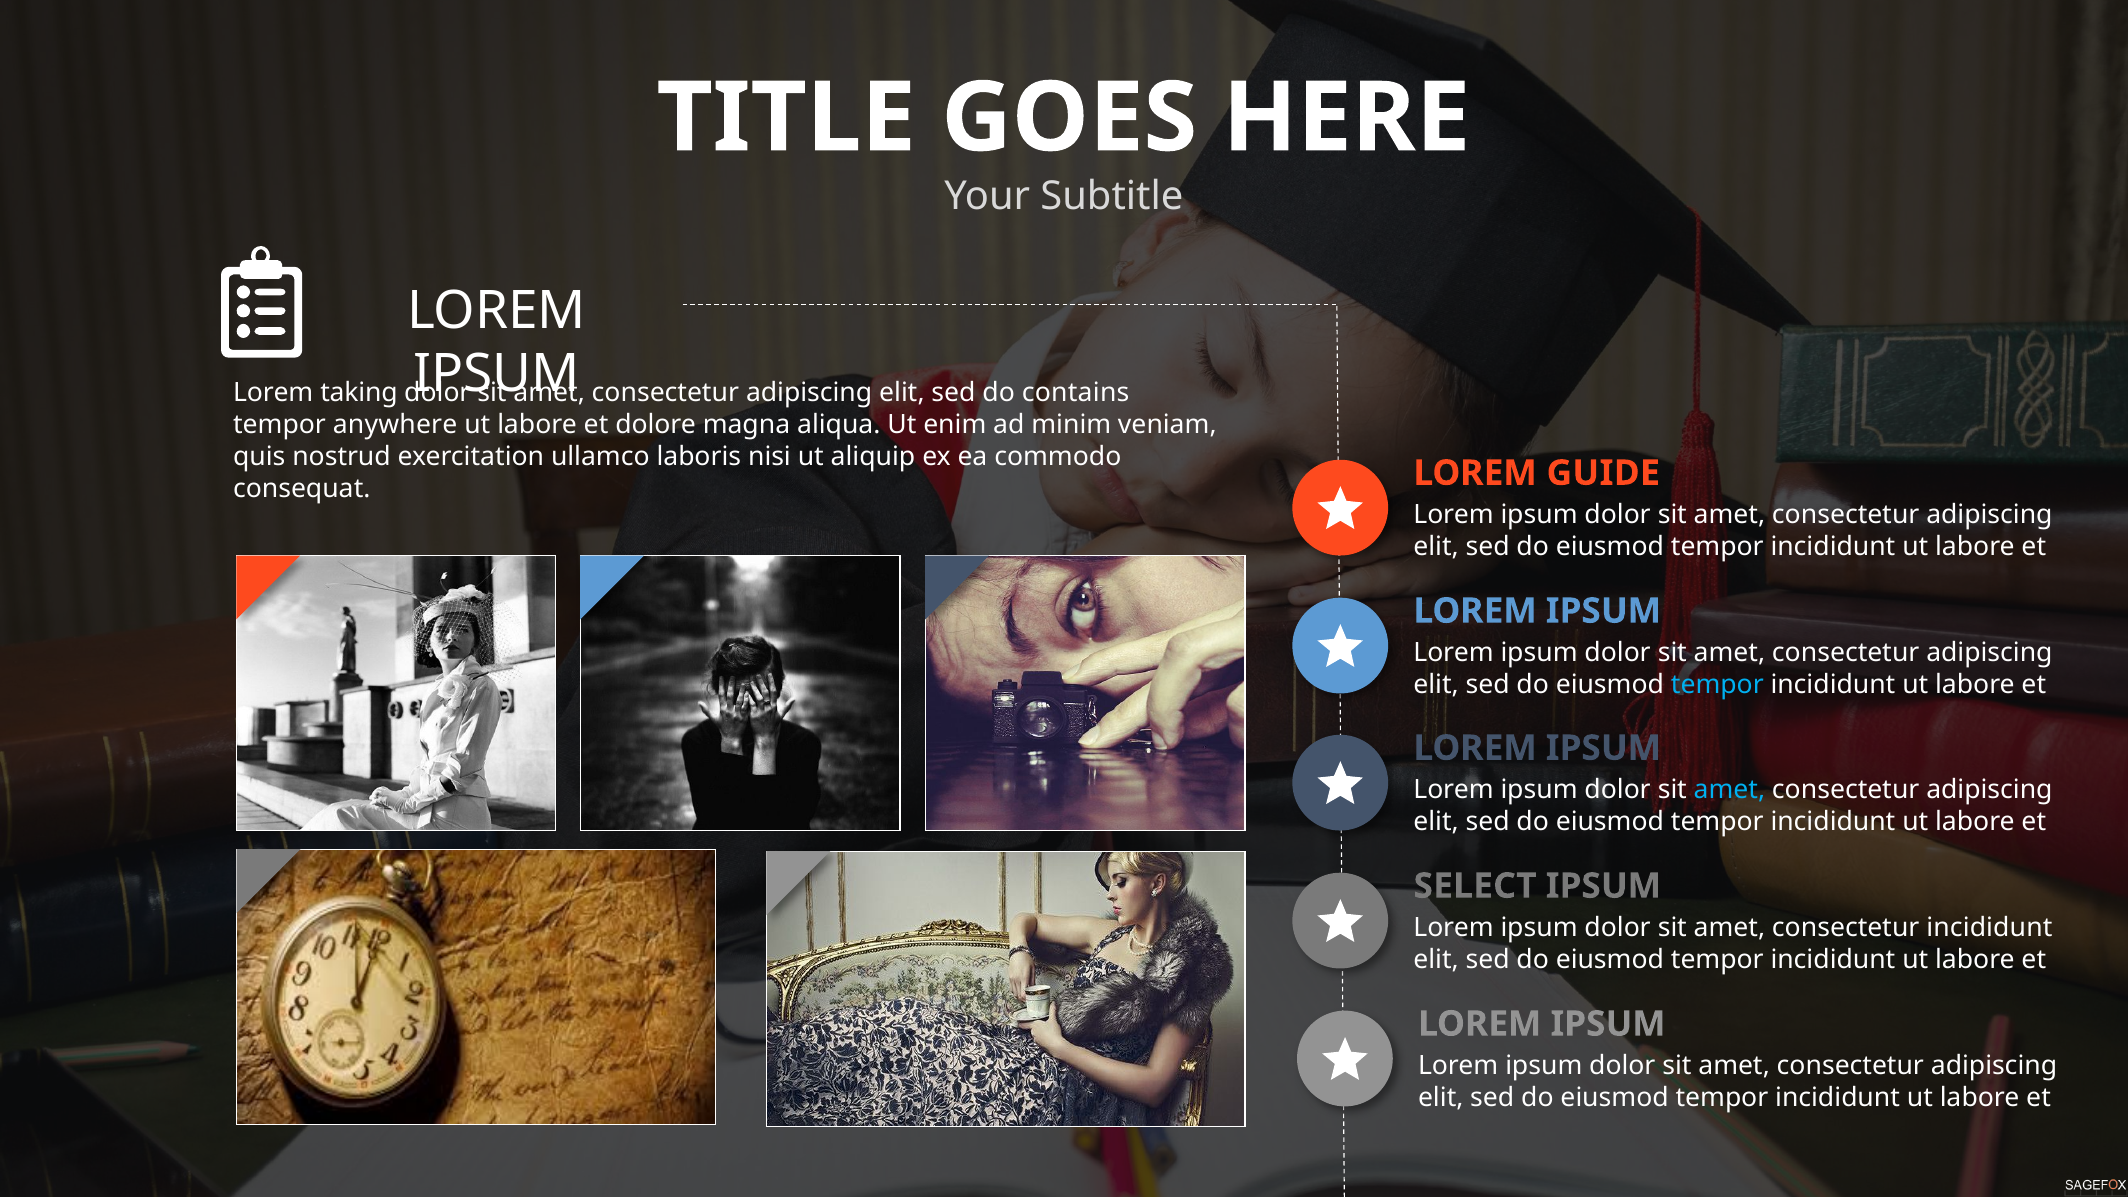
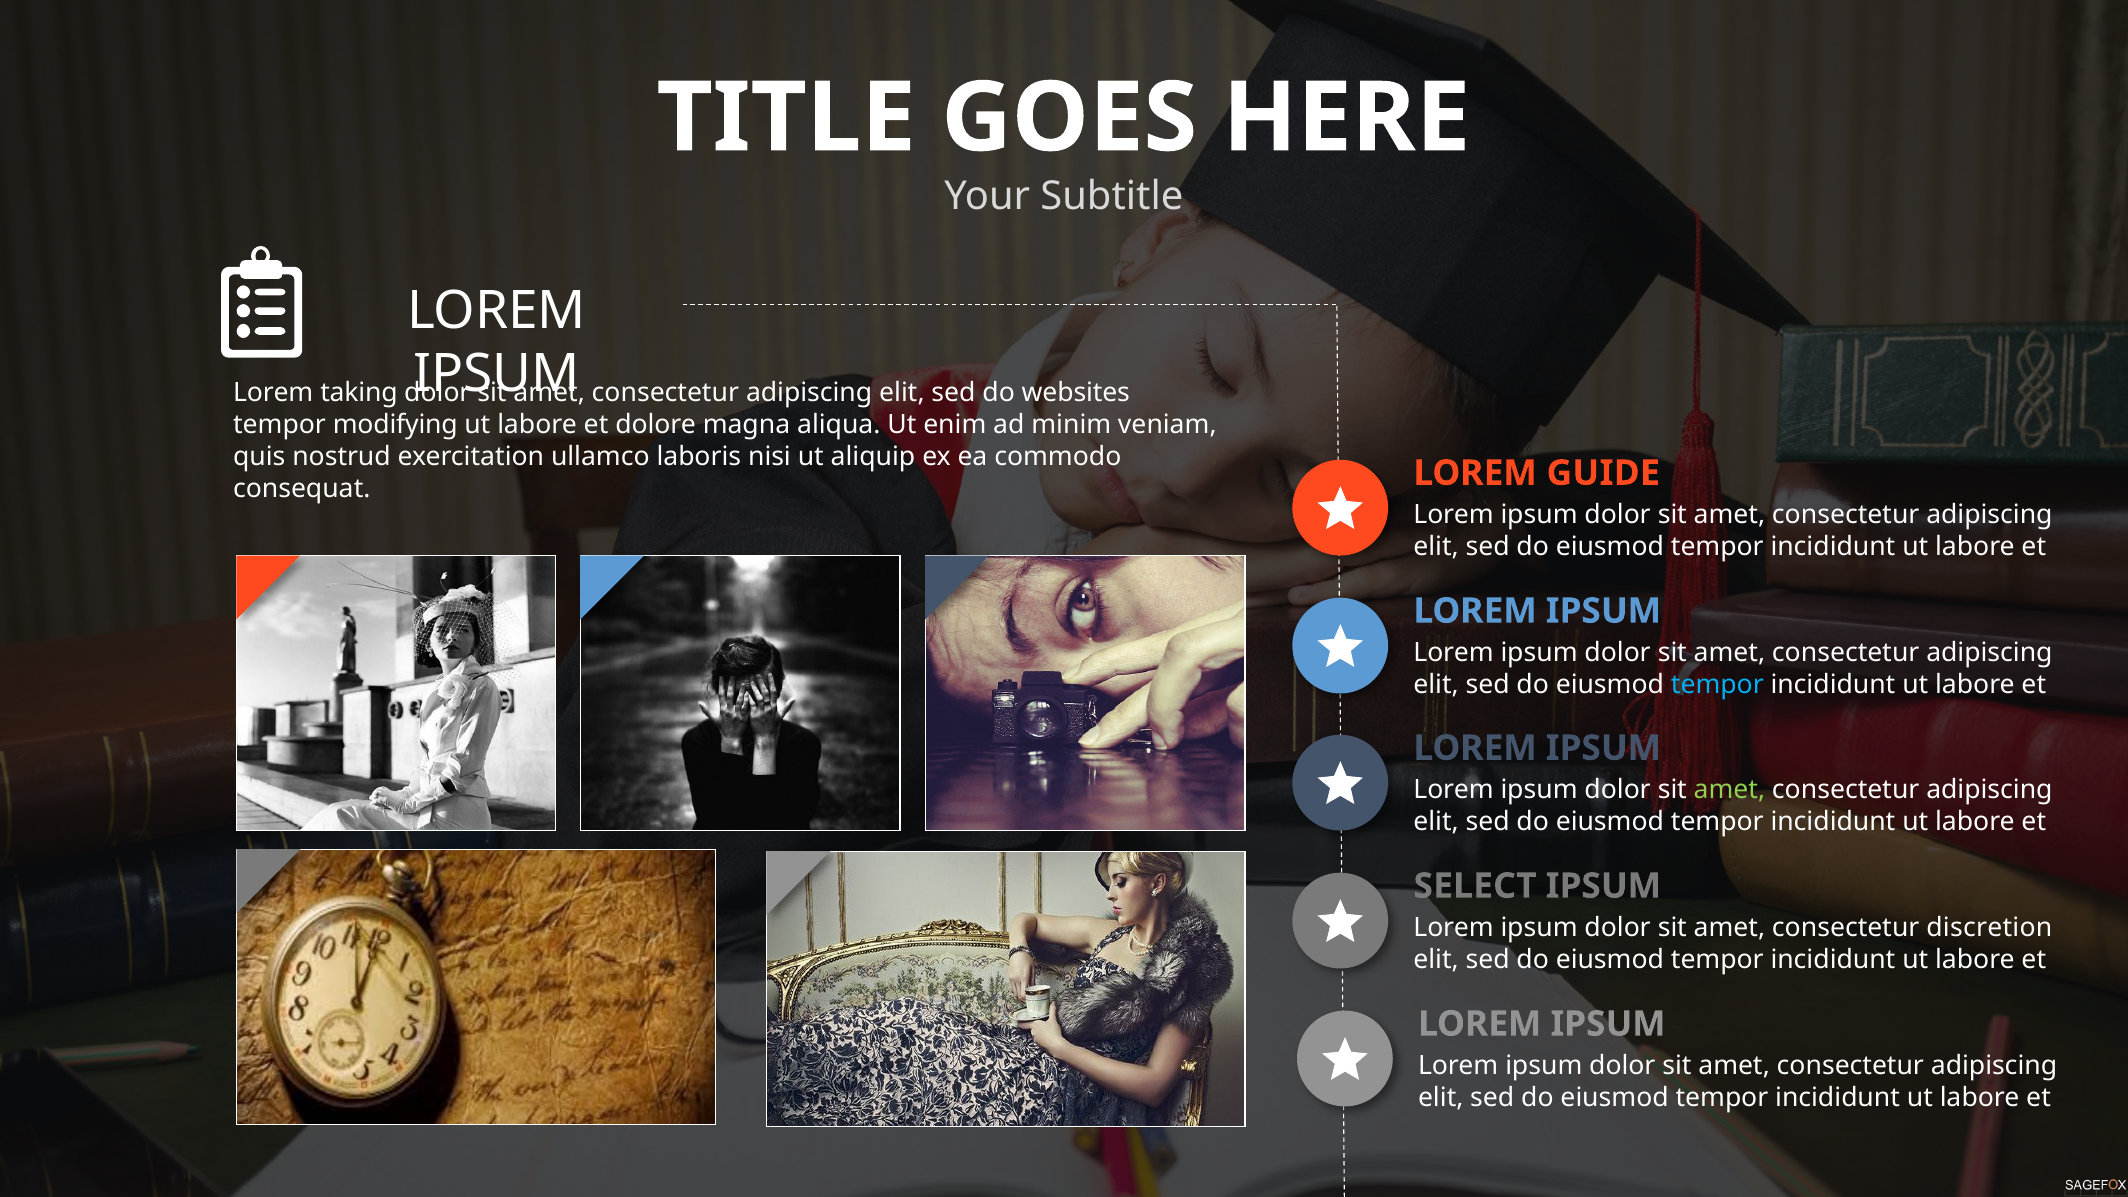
contains: contains -> websites
anywhere: anywhere -> modifying
amet at (1729, 790) colour: light blue -> light green
consectetur incididunt: incididunt -> discretion
